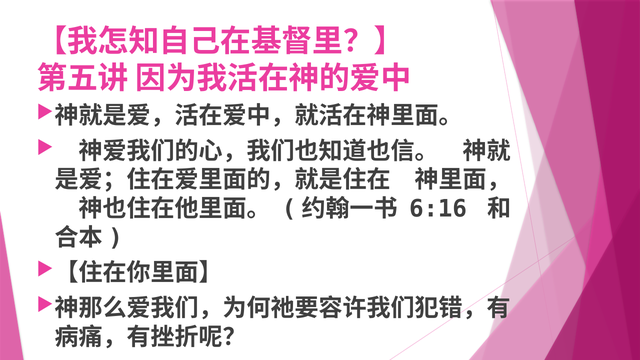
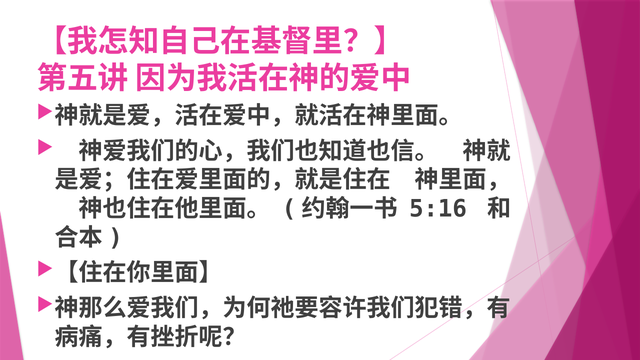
6:16: 6:16 -> 5:16
